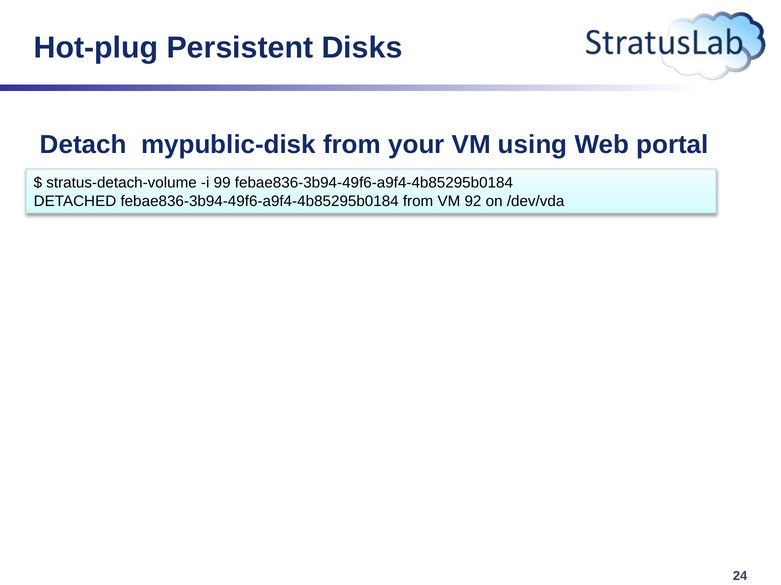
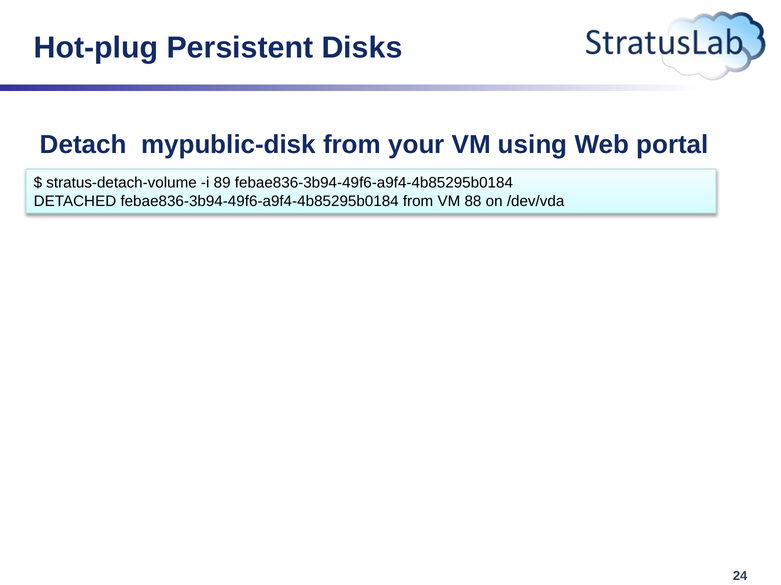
99: 99 -> 89
92: 92 -> 88
